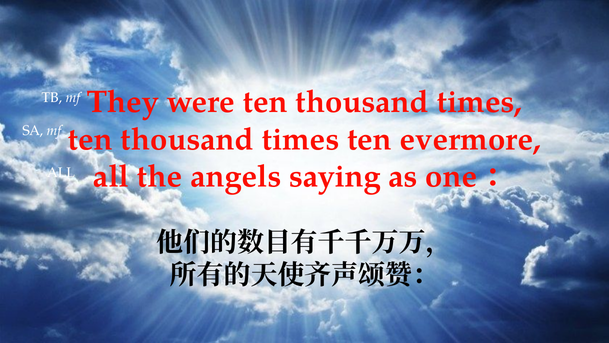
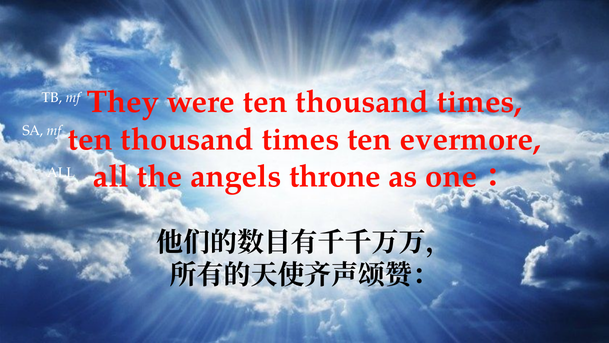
saying: saying -> throne
